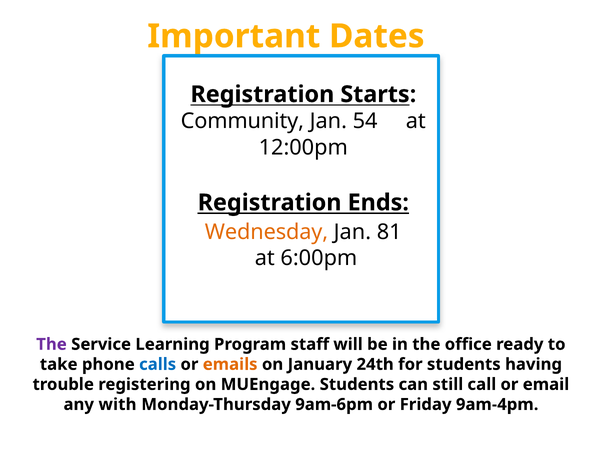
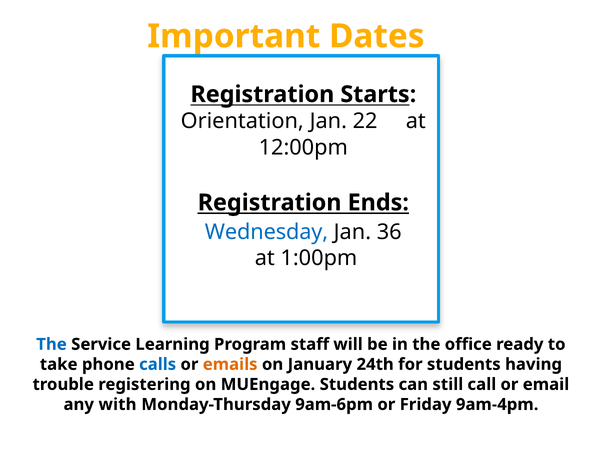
Community: Community -> Orientation
54: 54 -> 22
Wednesday colour: orange -> blue
81: 81 -> 36
6:00pm: 6:00pm -> 1:00pm
The at (52, 345) colour: purple -> blue
